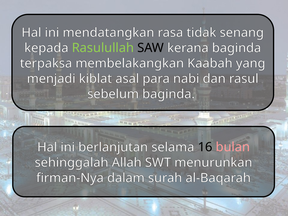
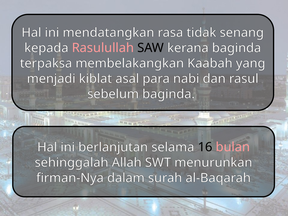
Rasulullah colour: light green -> pink
